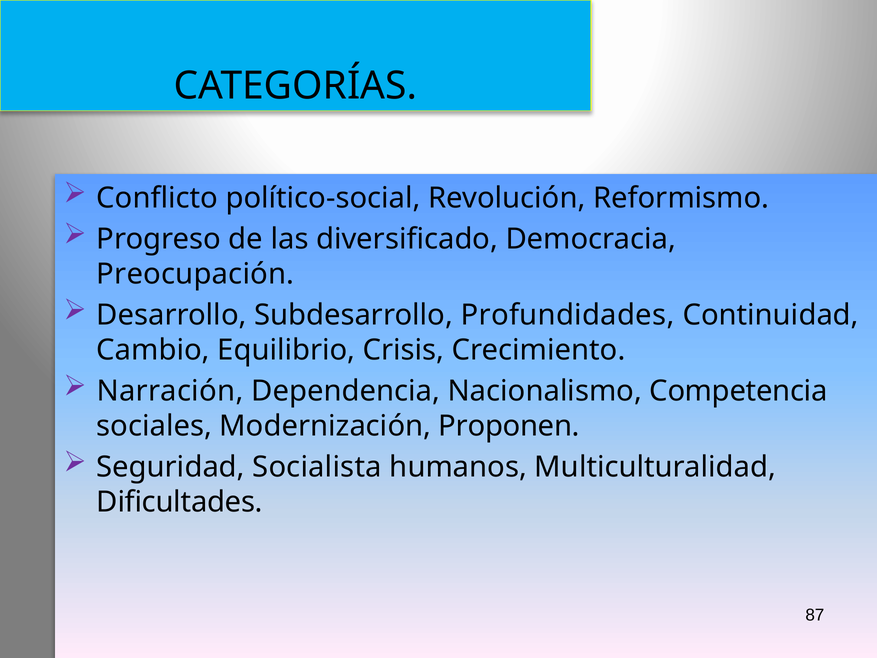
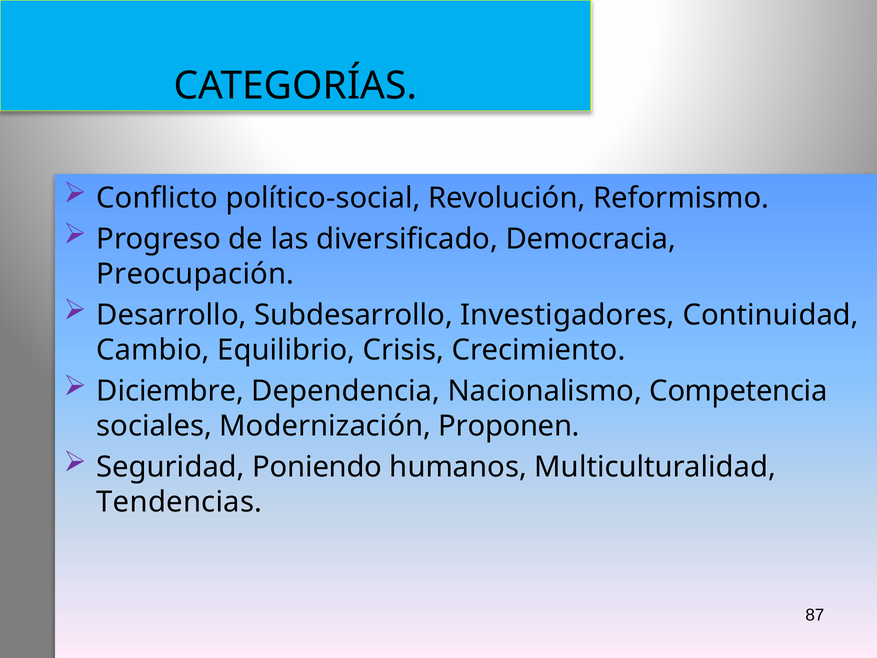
Profundidades: Profundidades -> Investigadores
Narración: Narración -> Diciembre
Socialista: Socialista -> Poniendo
Dificultades: Dificultades -> Tendencias
